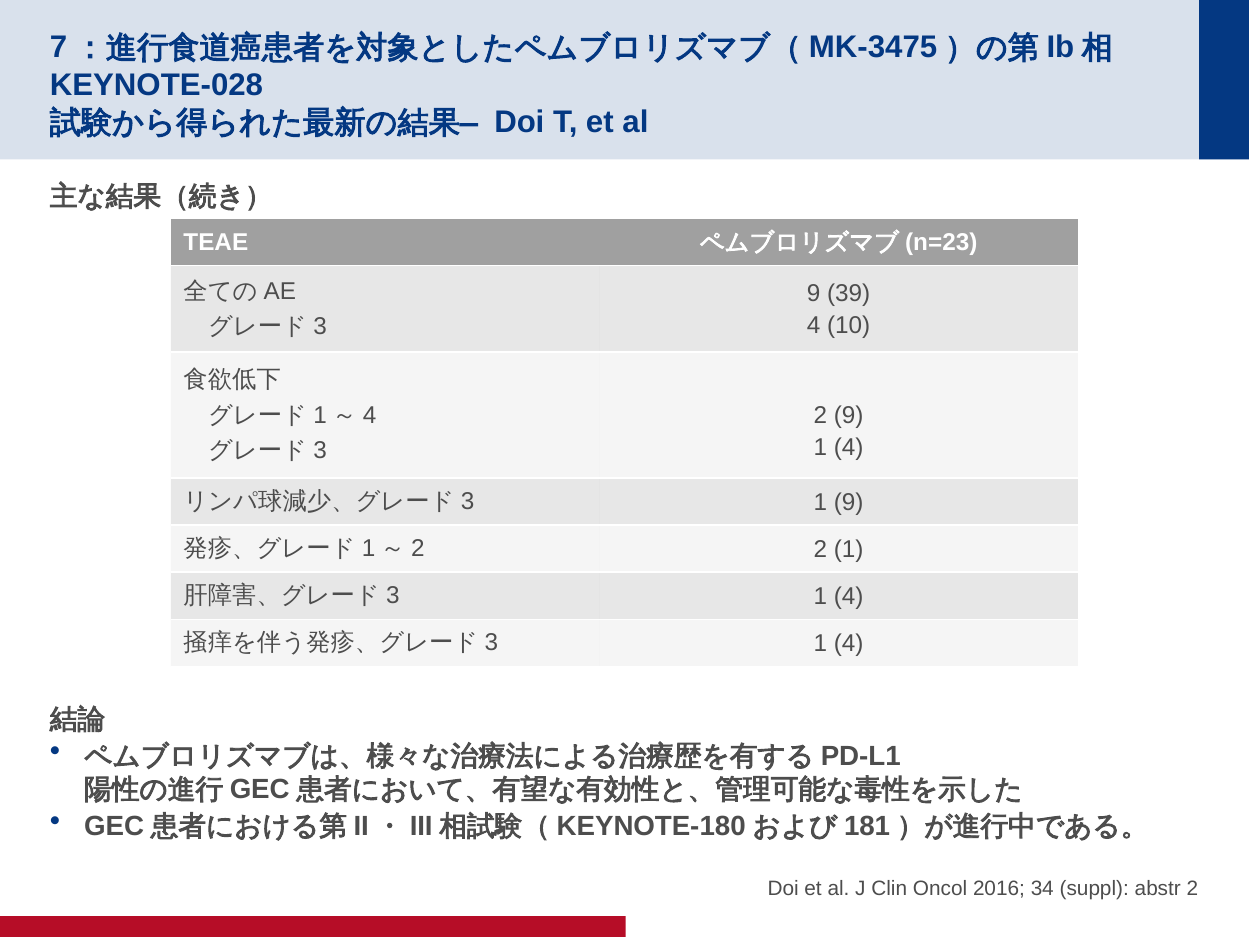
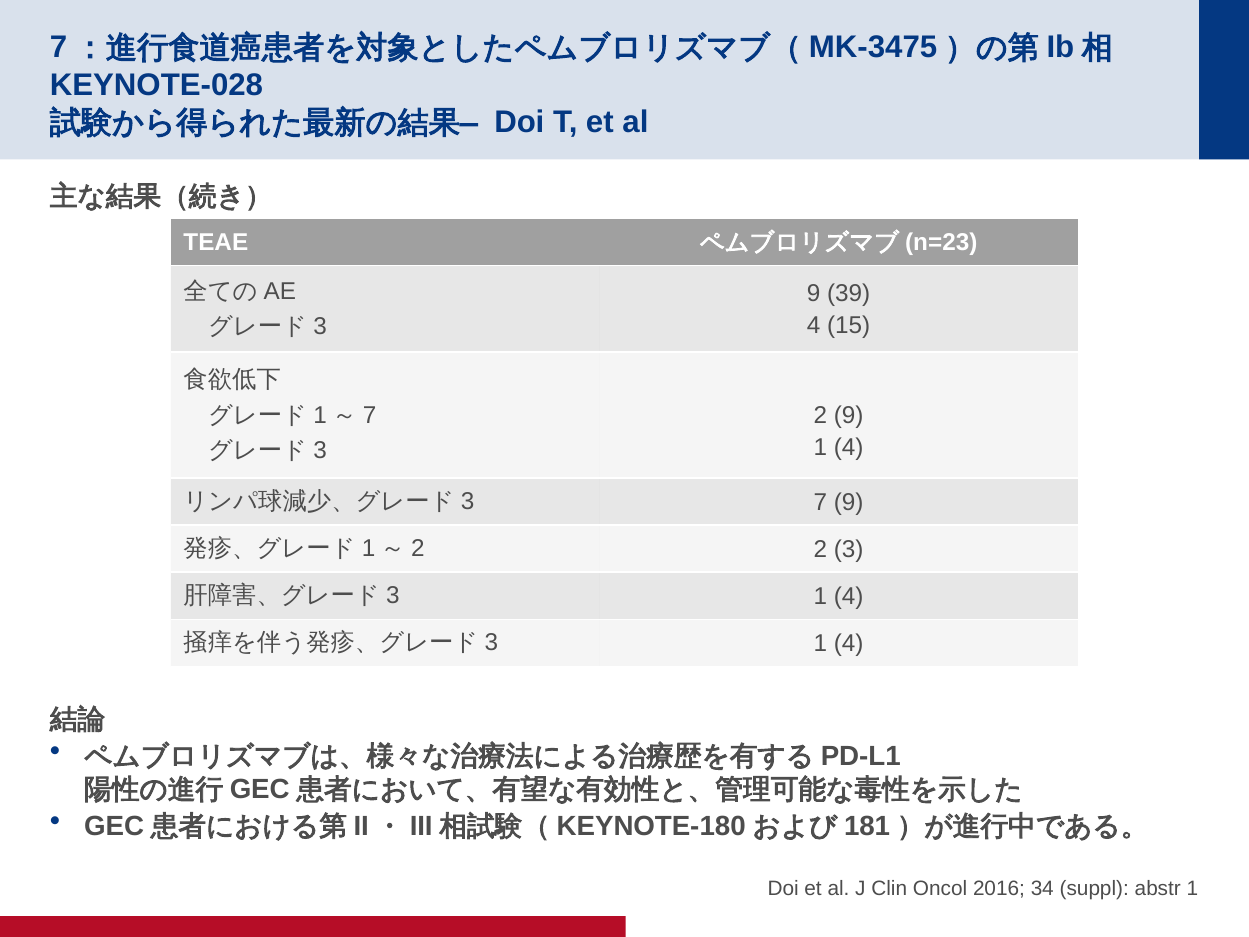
10: 10 -> 15
4 at (370, 415): 4 -> 7
1 at (820, 502): 1 -> 7
2 1: 1 -> 3
abstr 2: 2 -> 1
